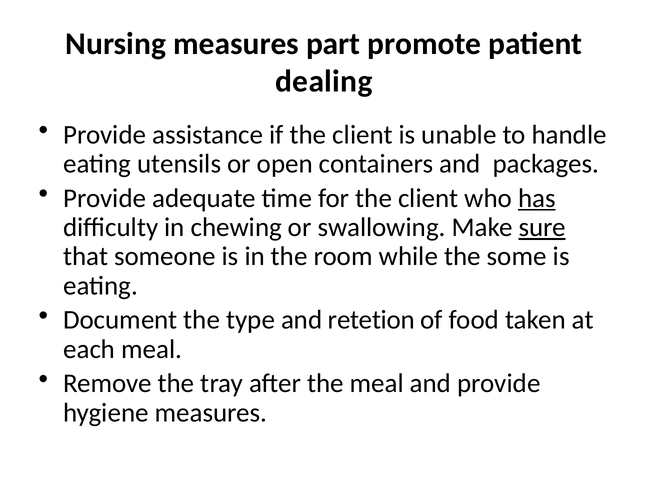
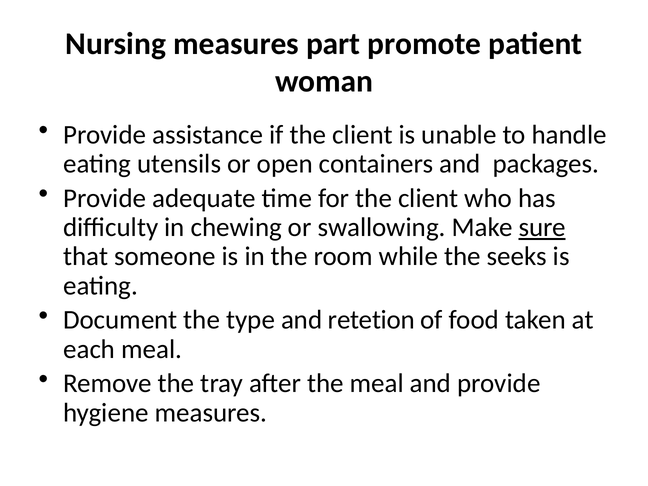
dealing: dealing -> woman
has underline: present -> none
some: some -> seeks
